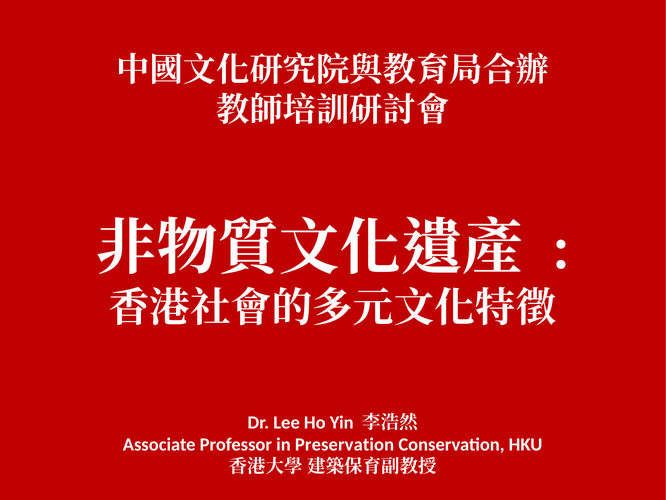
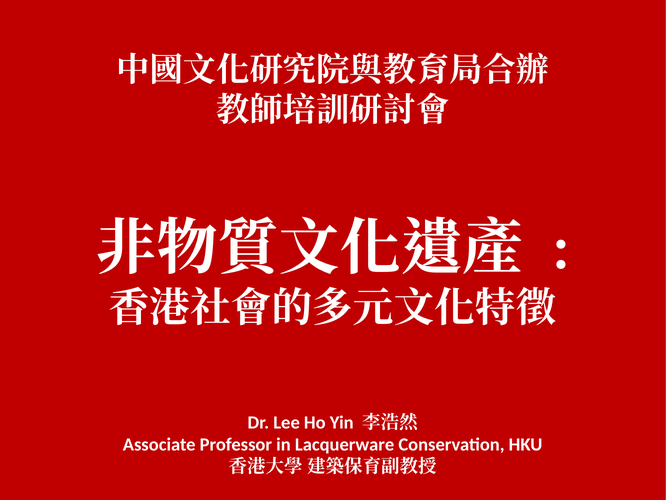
Preservation: Preservation -> Lacquerware
